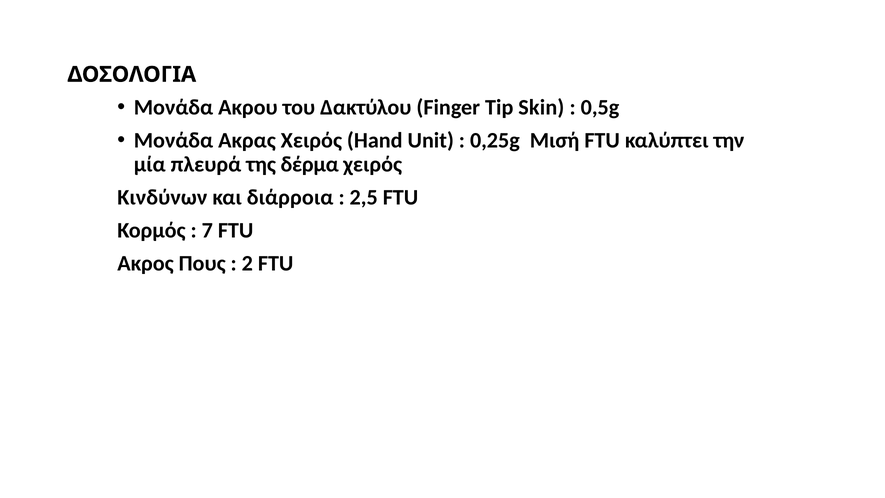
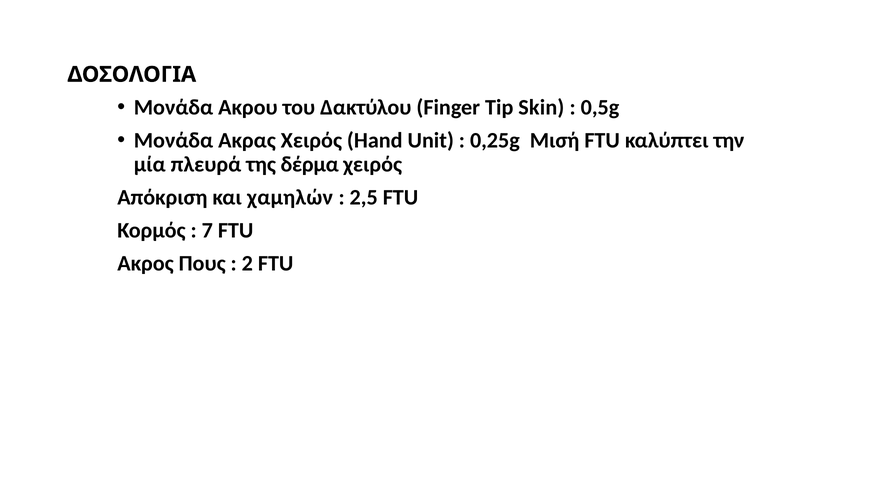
Κινδύνων: Κινδύνων -> Απόκριση
διάρροια: διάρροια -> χαμηλών
